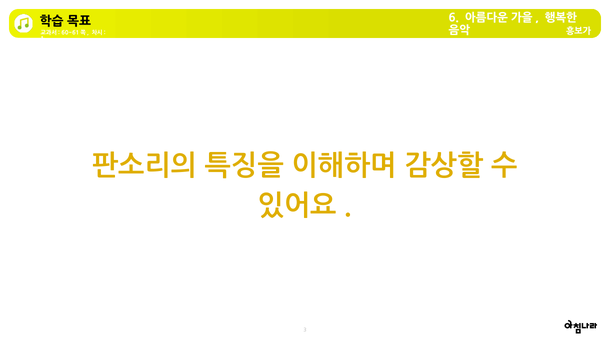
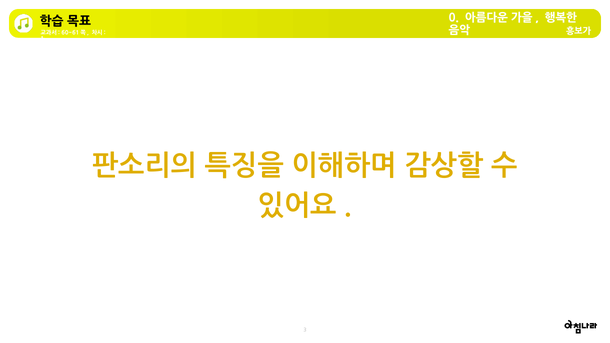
6: 6 -> 0
